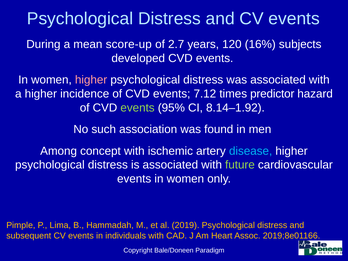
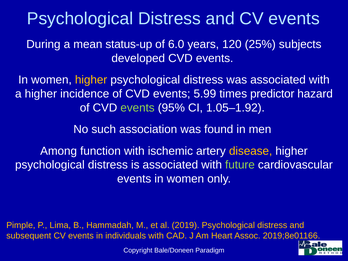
score-up: score-up -> status-up
2.7: 2.7 -> 6.0
16%: 16% -> 25%
higher at (91, 80) colour: pink -> yellow
7.12: 7.12 -> 5.99
8.14–1.92: 8.14–1.92 -> 1.05–1.92
concept: concept -> function
disease colour: light blue -> yellow
